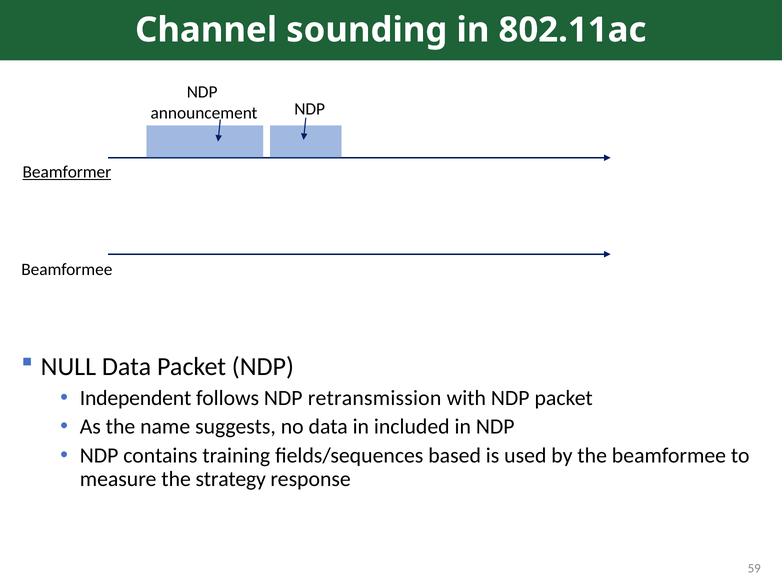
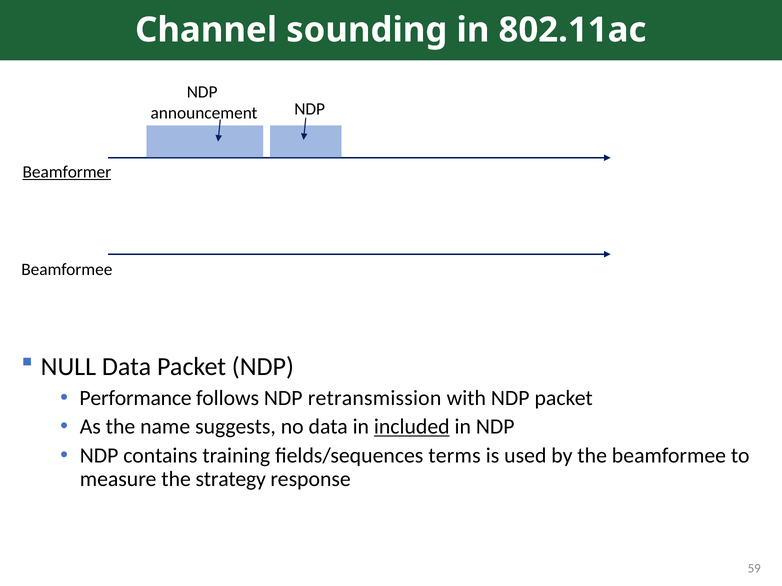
Independent: Independent -> Performance
included underline: none -> present
based: based -> terms
